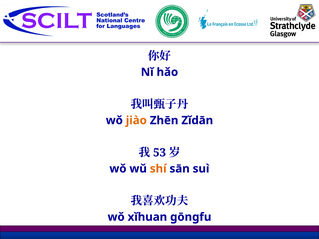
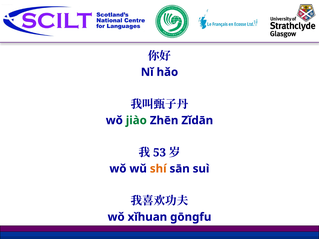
jiào colour: orange -> green
